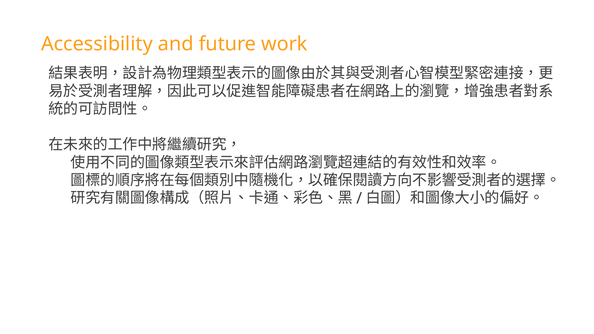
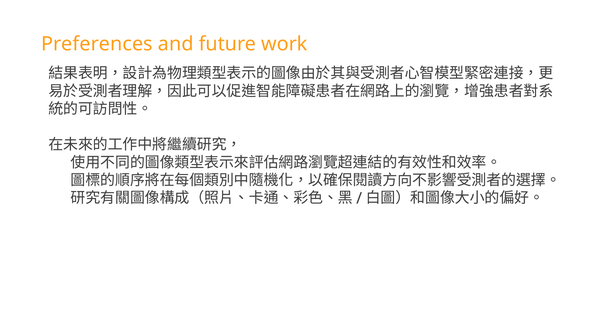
Accessibility: Accessibility -> Preferences
